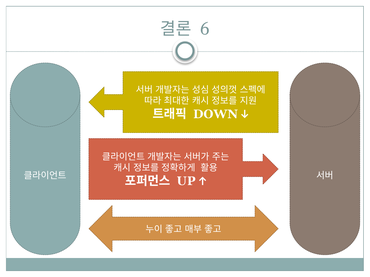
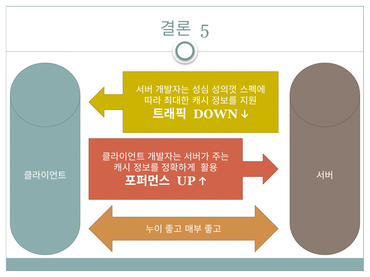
6: 6 -> 5
